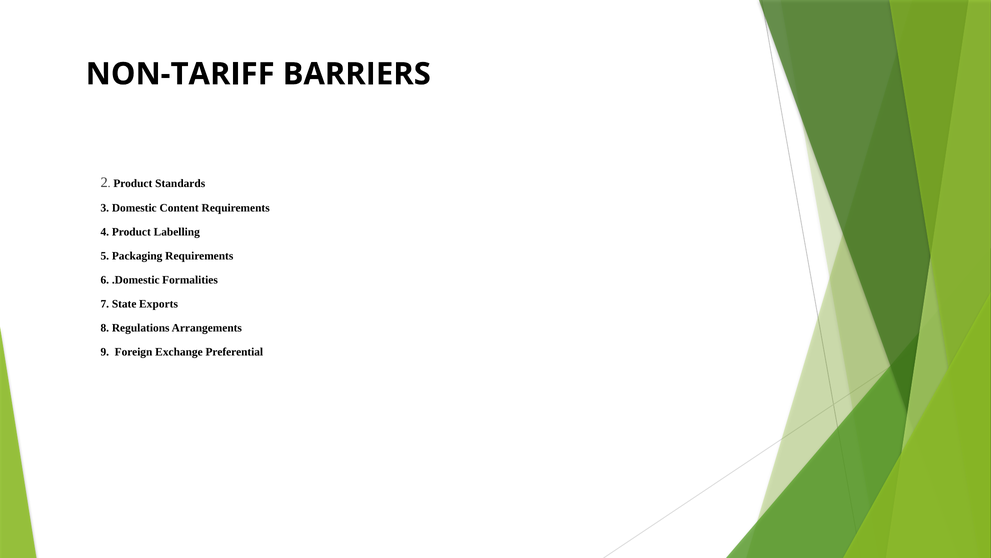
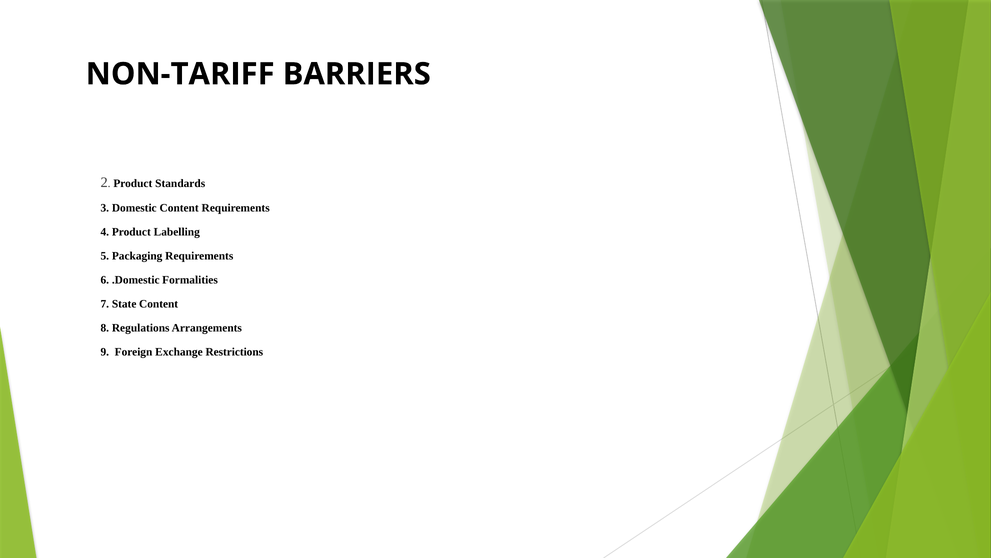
State Exports: Exports -> Content
Preferential: Preferential -> Restrictions
